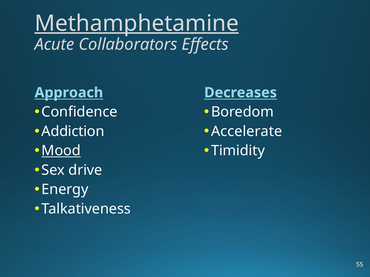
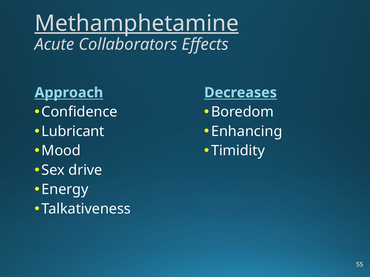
Accelerate: Accelerate -> Enhancing
Addiction: Addiction -> Lubricant
Mood underline: present -> none
